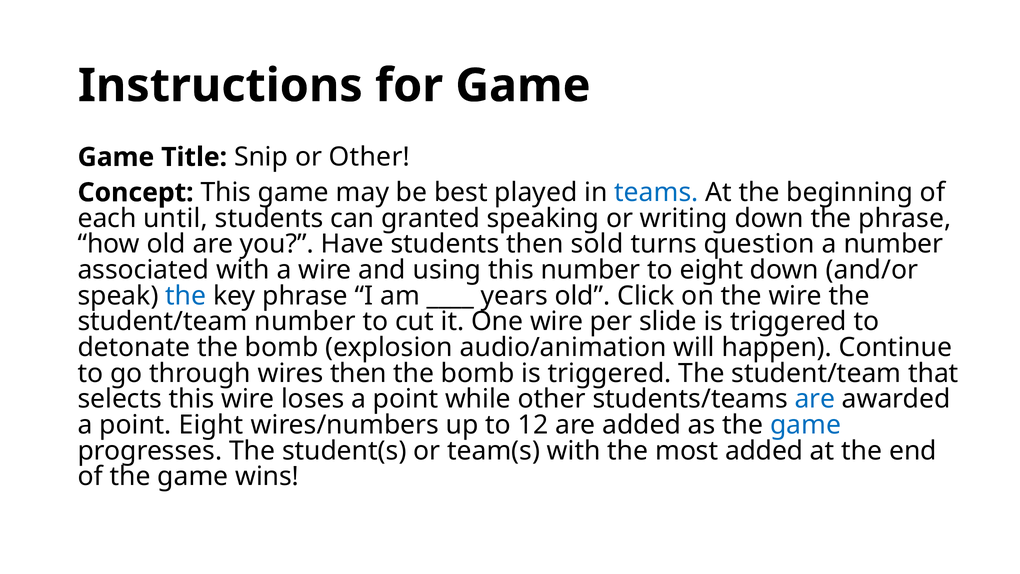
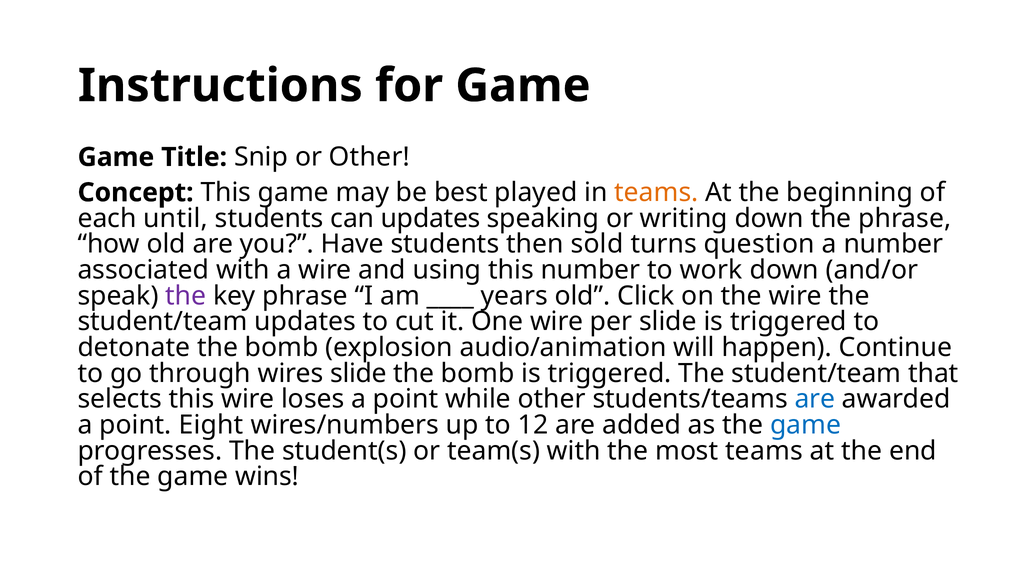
teams at (656, 192) colour: blue -> orange
can granted: granted -> updates
to eight: eight -> work
the at (186, 296) colour: blue -> purple
student/team number: number -> updates
wires then: then -> slide
most added: added -> teams
